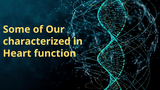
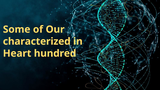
function: function -> hundred
